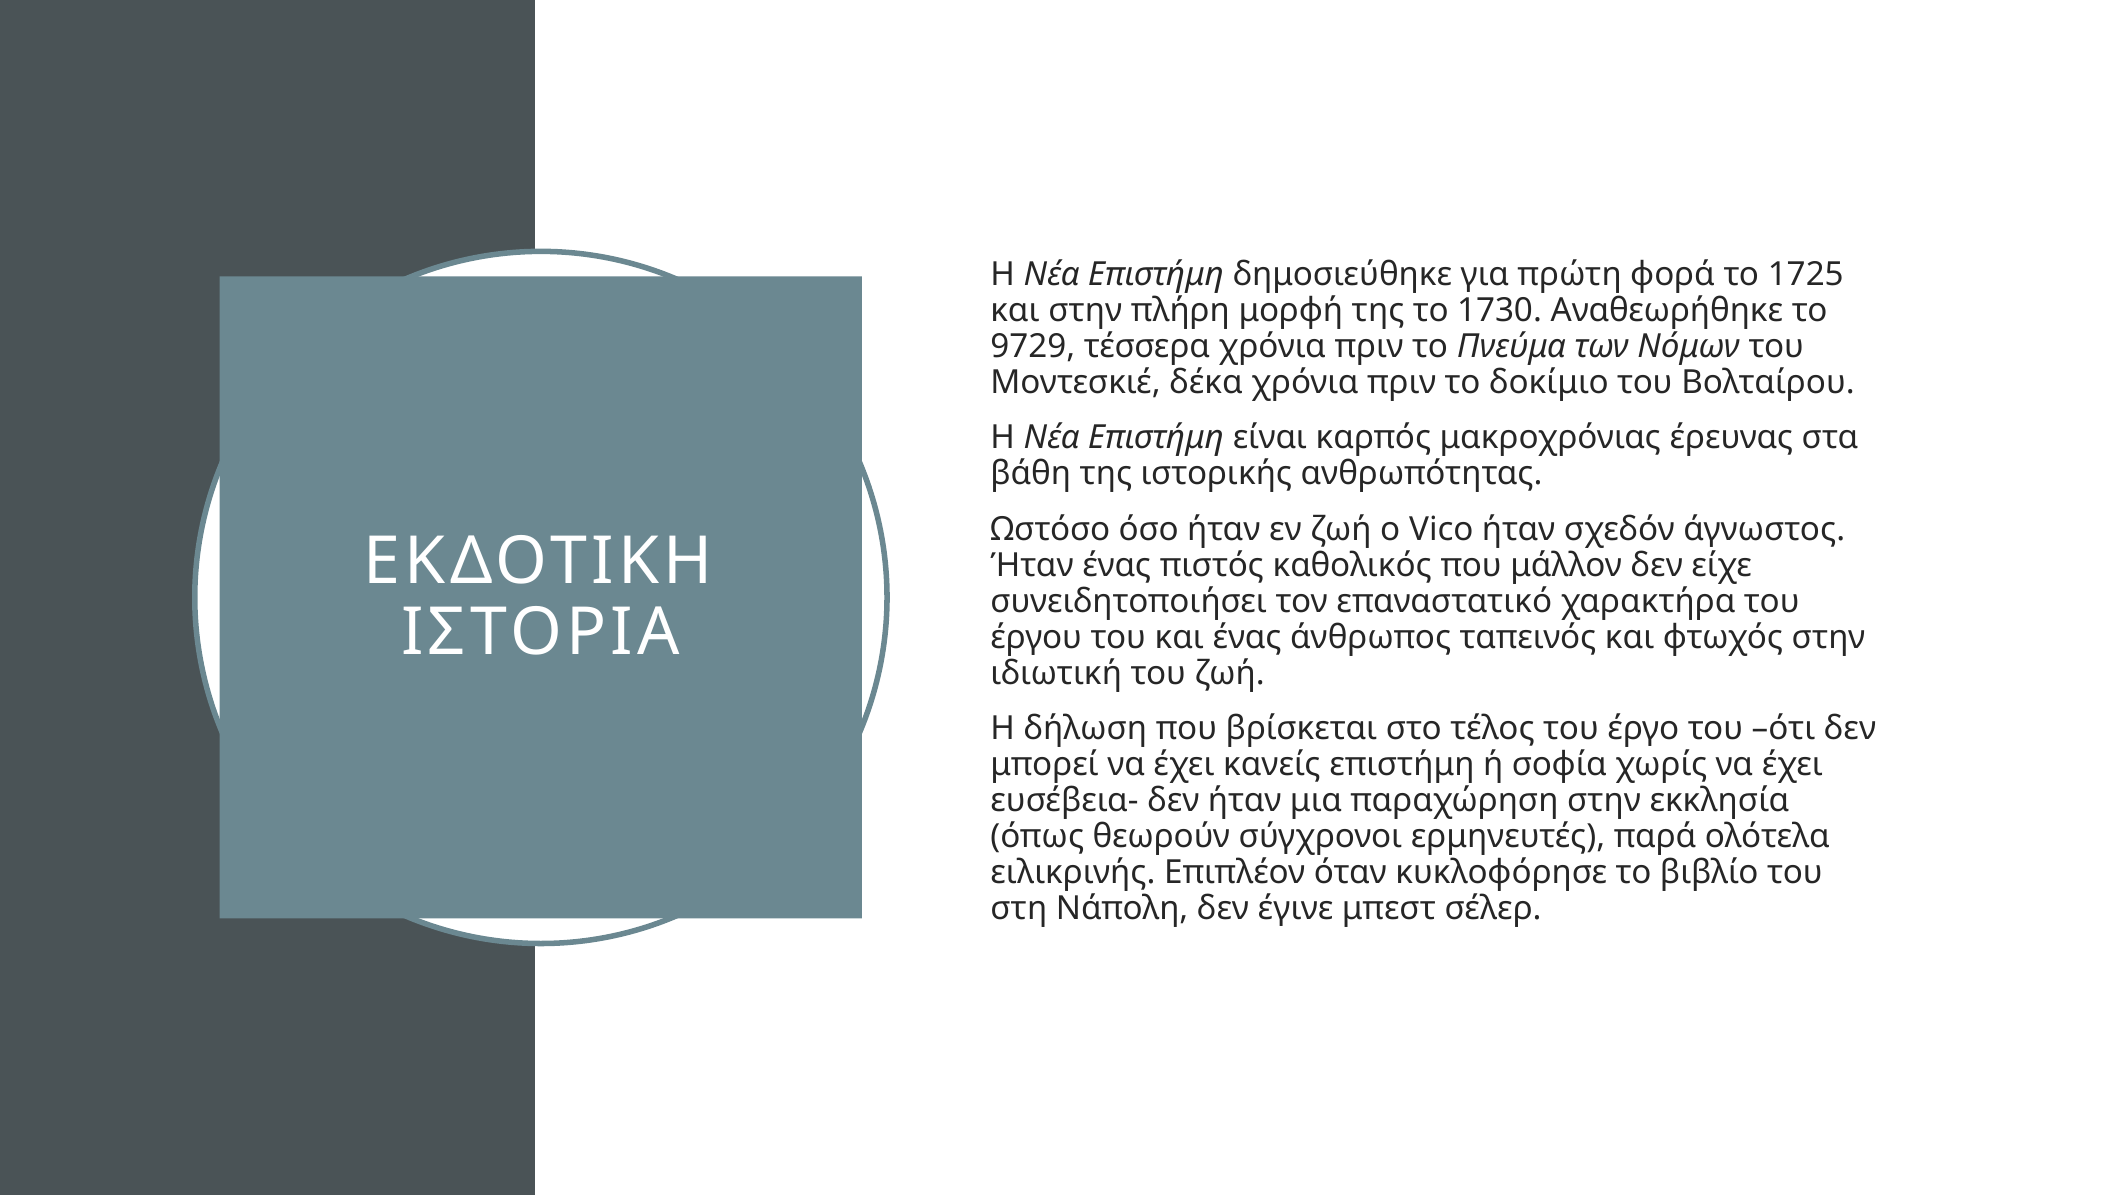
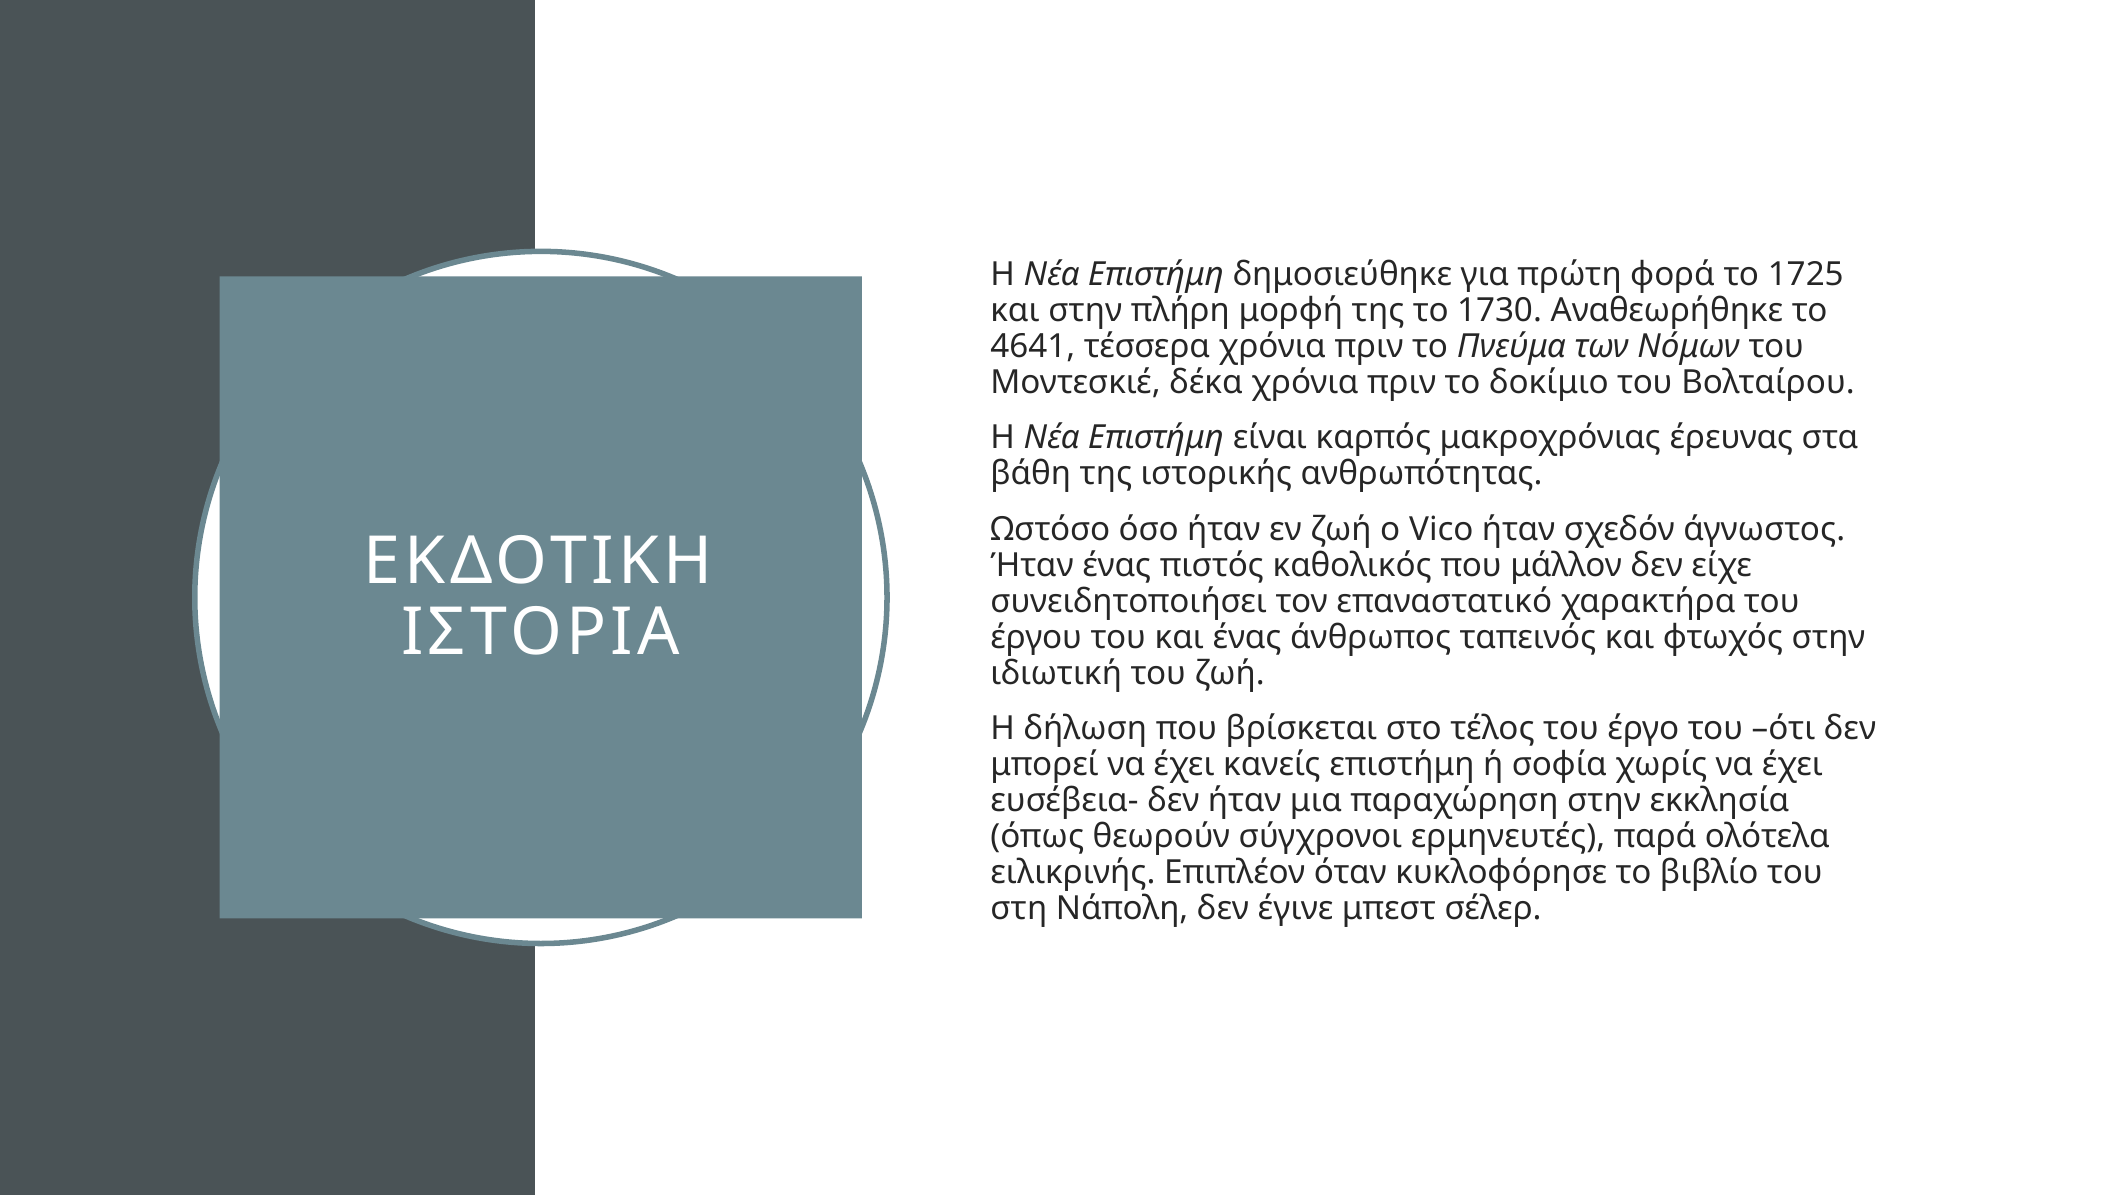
9729: 9729 -> 4641
